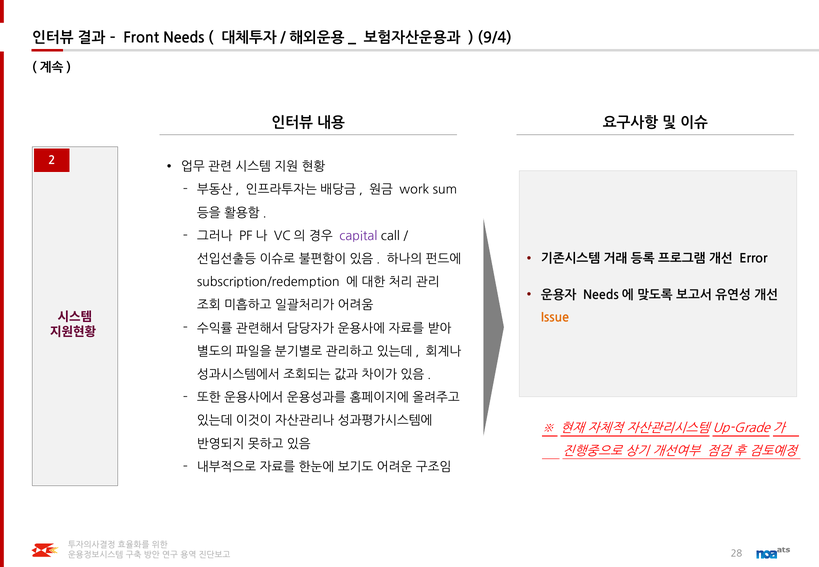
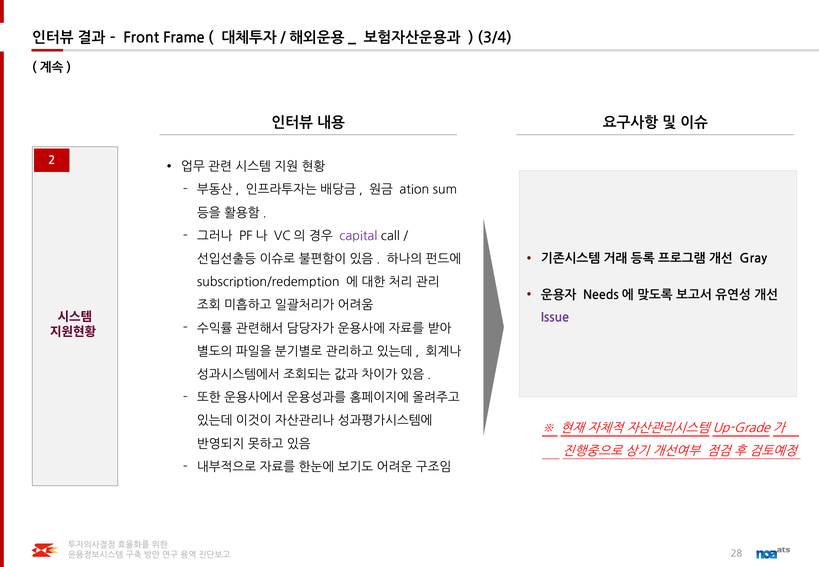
Needs: Needs -> Frame
9/4: 9/4 -> 3/4
work: work -> ation
Error: Error -> Gray
Issue colour: orange -> purple
